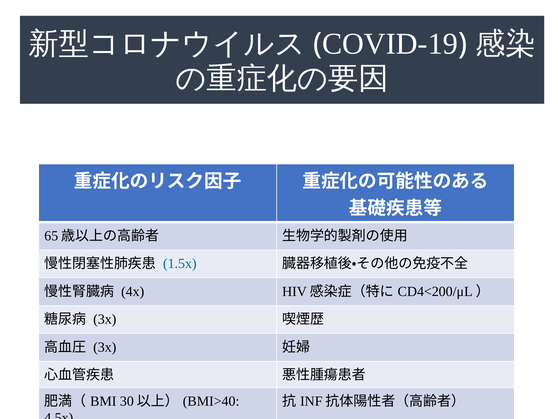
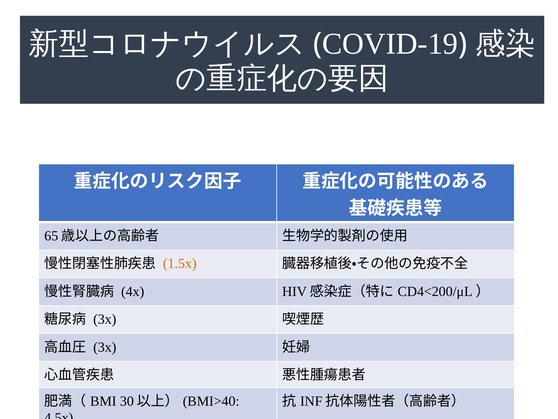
1.5x colour: blue -> orange
